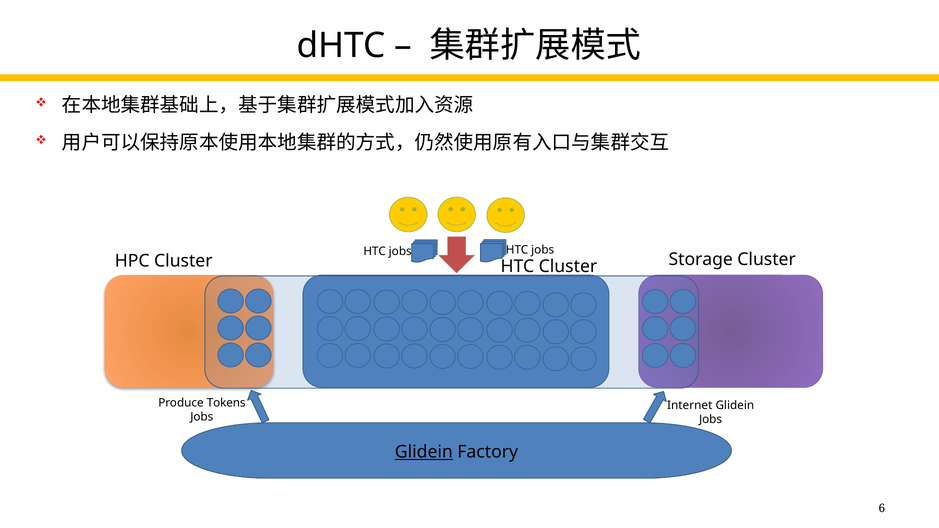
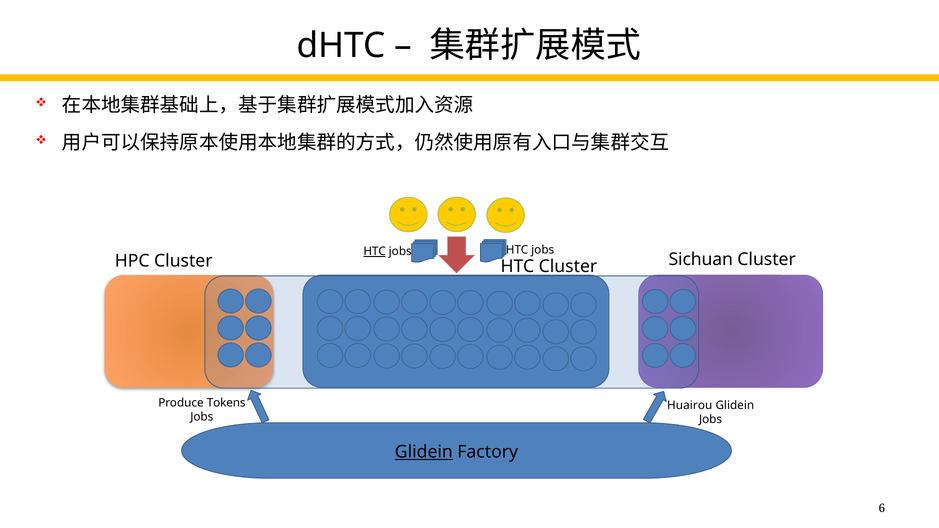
HTC at (375, 251) underline: none -> present
Storage: Storage -> Sichuan
Internet: Internet -> Huairou
